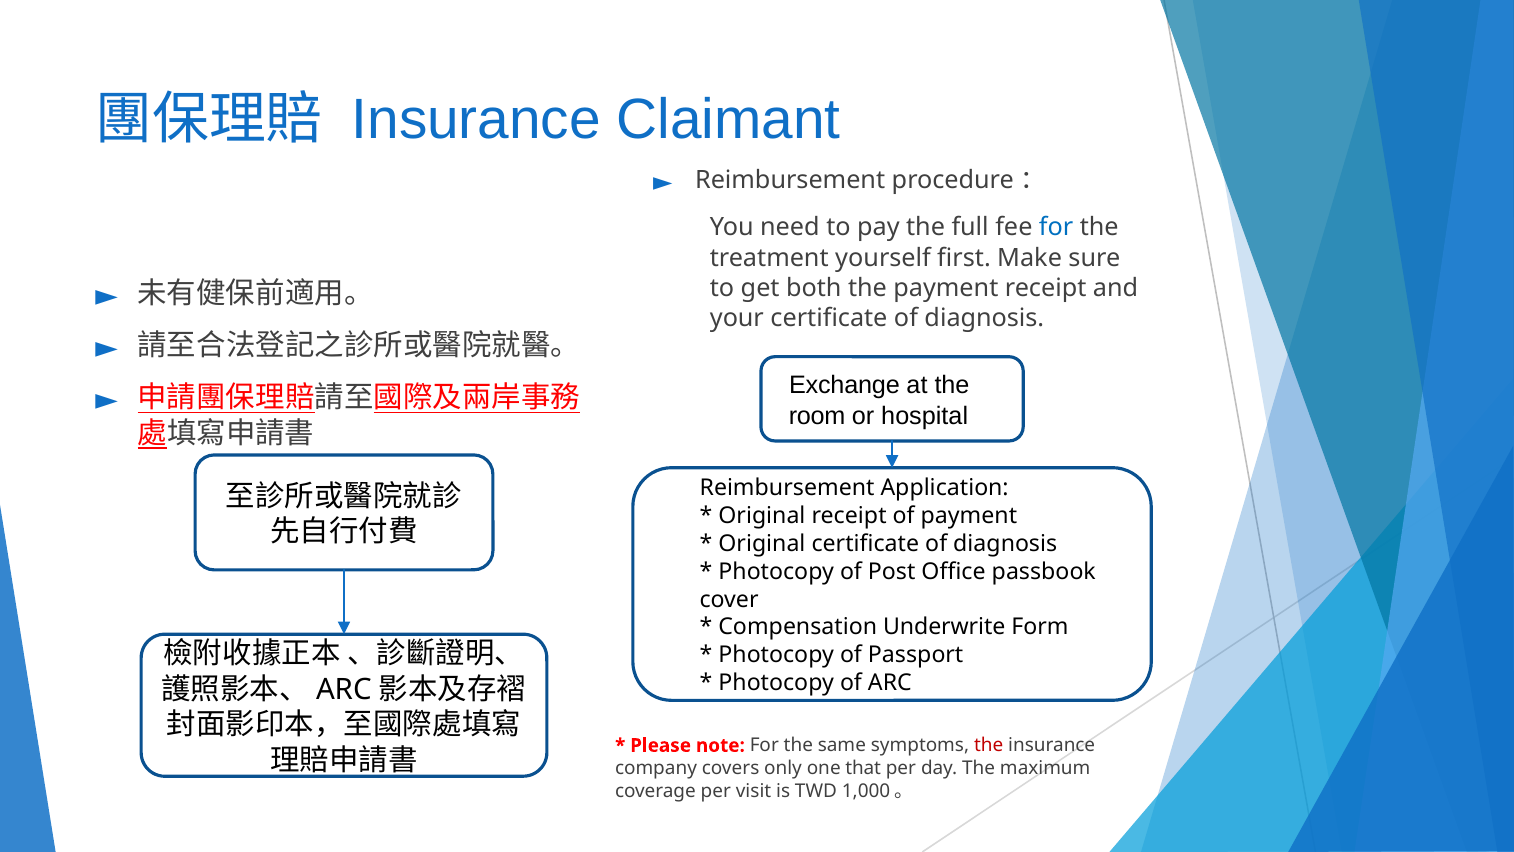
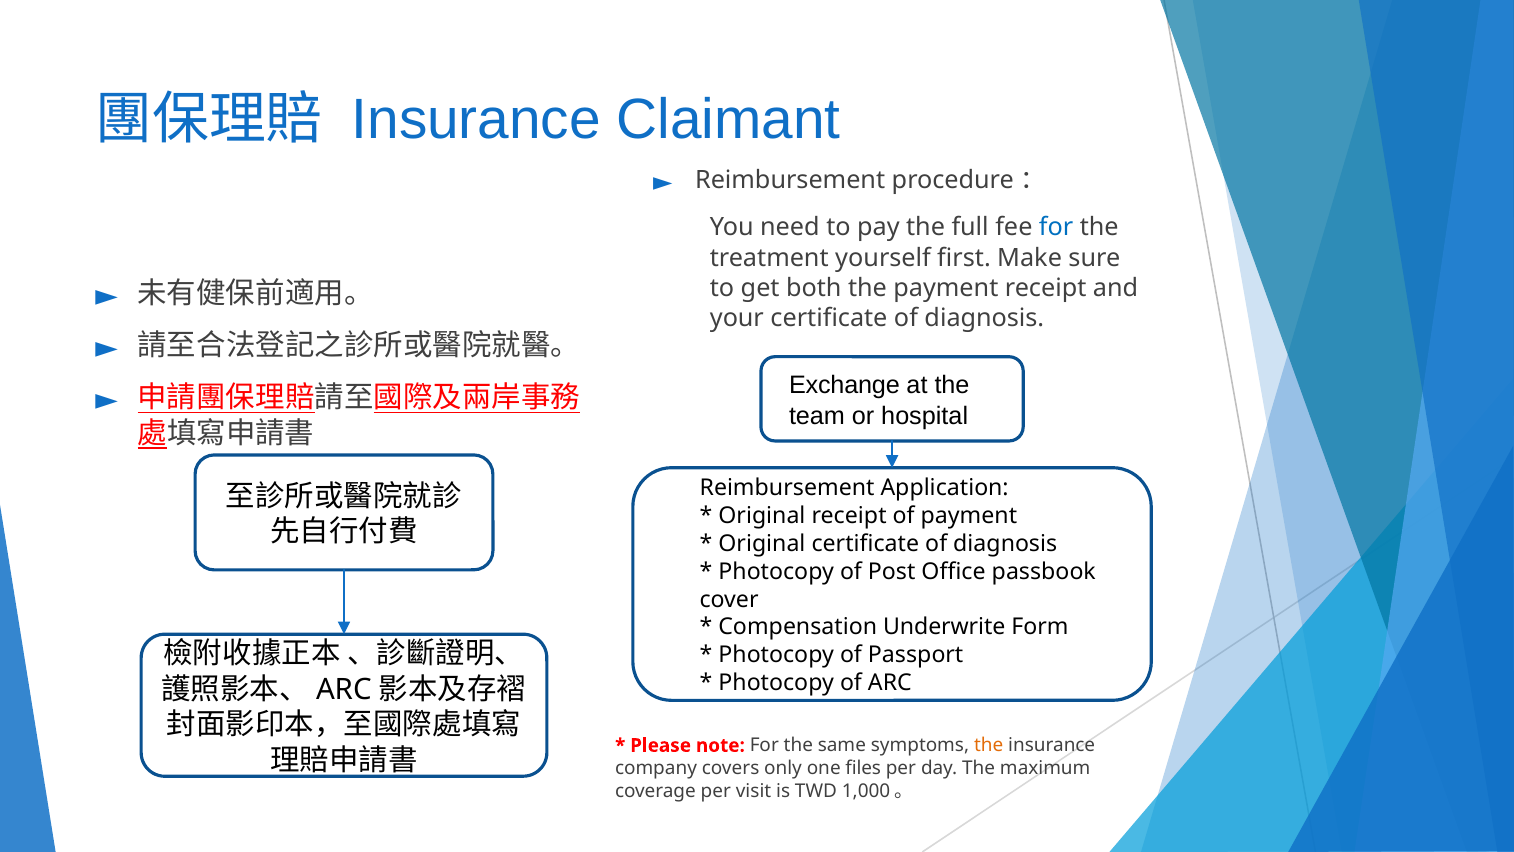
room: room -> team
the at (989, 745) colour: red -> orange
that: that -> files
